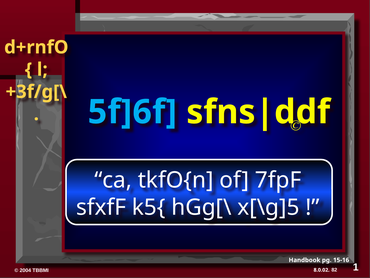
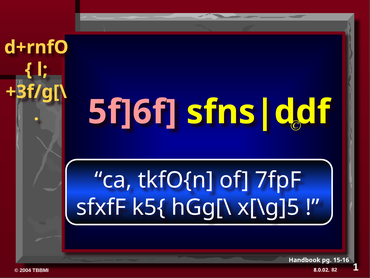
5f]6f colour: light blue -> pink
